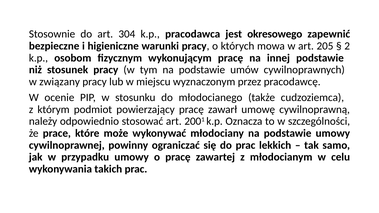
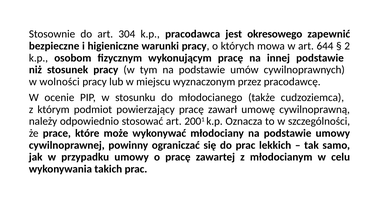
205: 205 -> 644
związany: związany -> wolności
